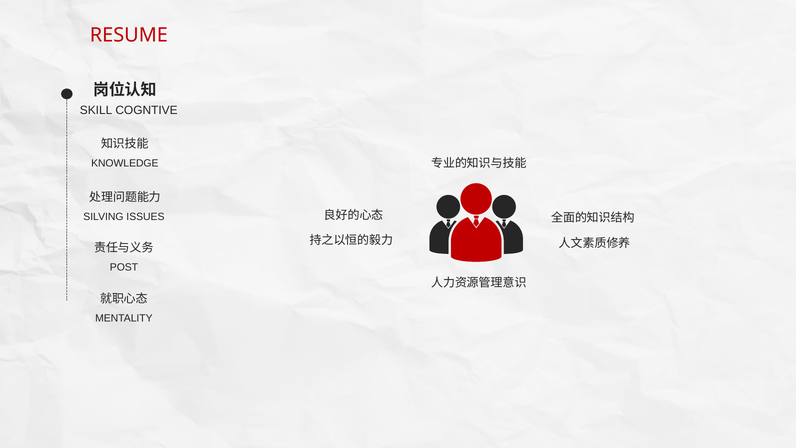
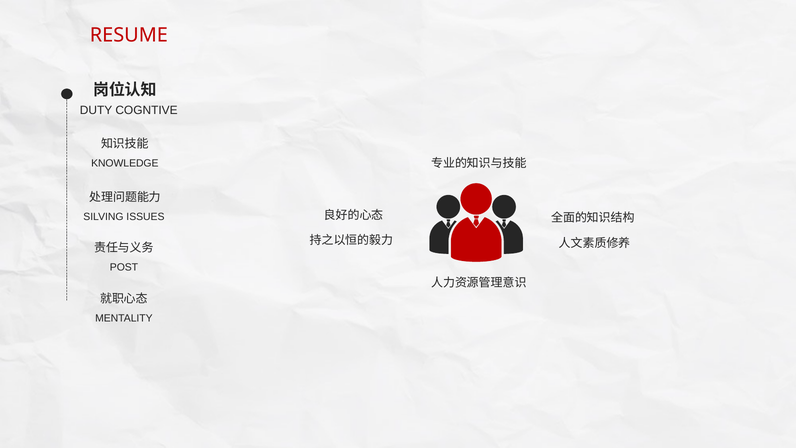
SKILL: SKILL -> DUTY
